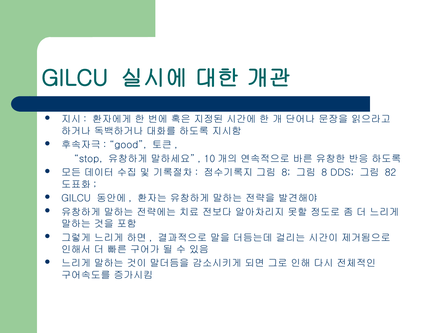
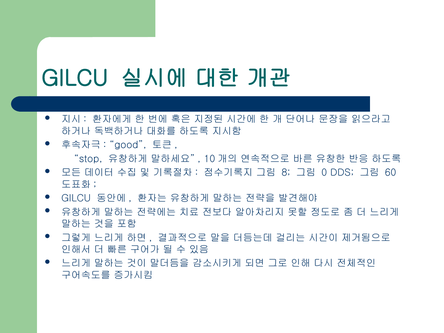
8 at (324, 173): 8 -> 0
82: 82 -> 60
